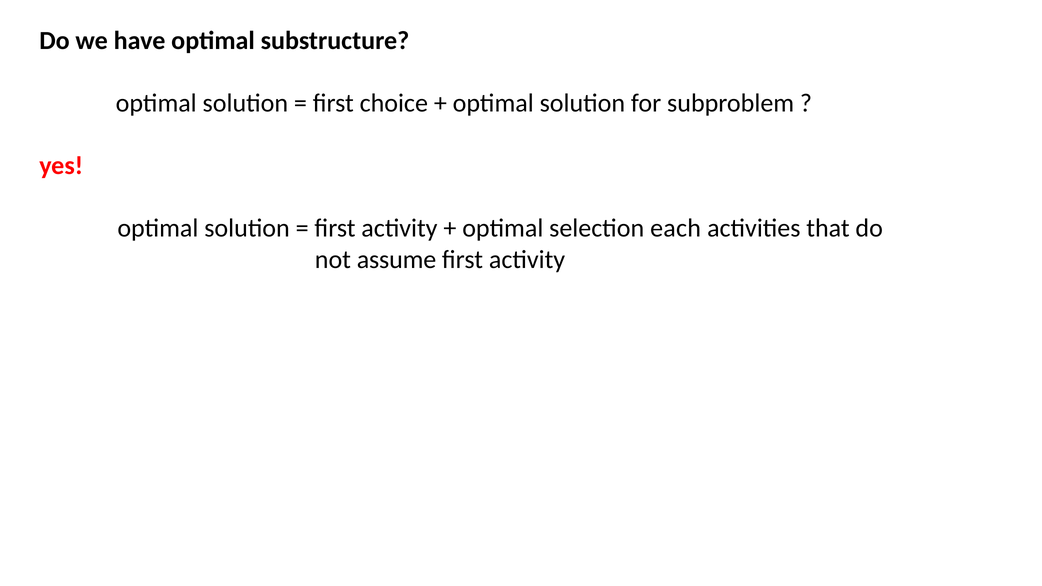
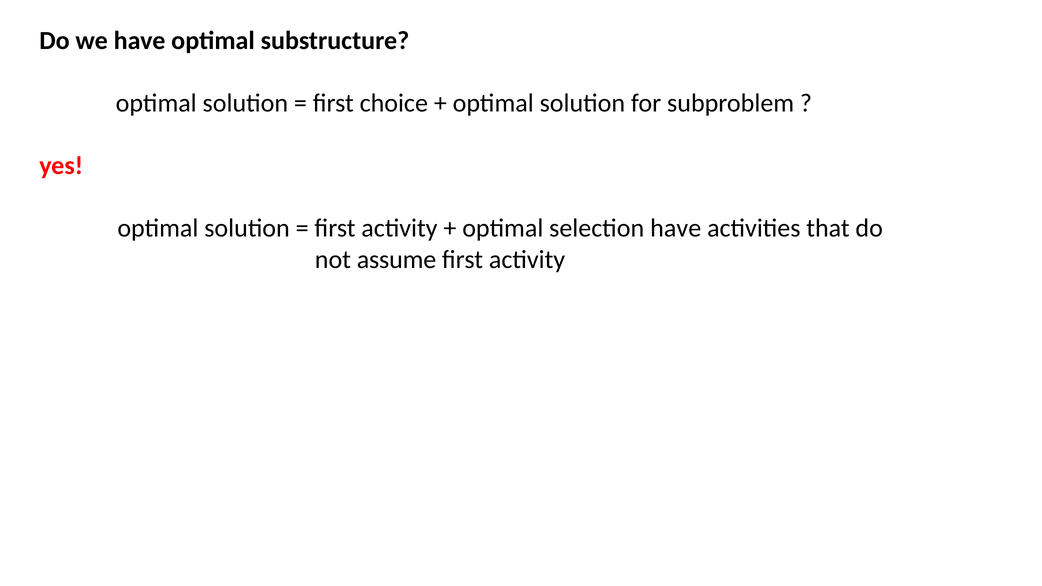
selection each: each -> have
